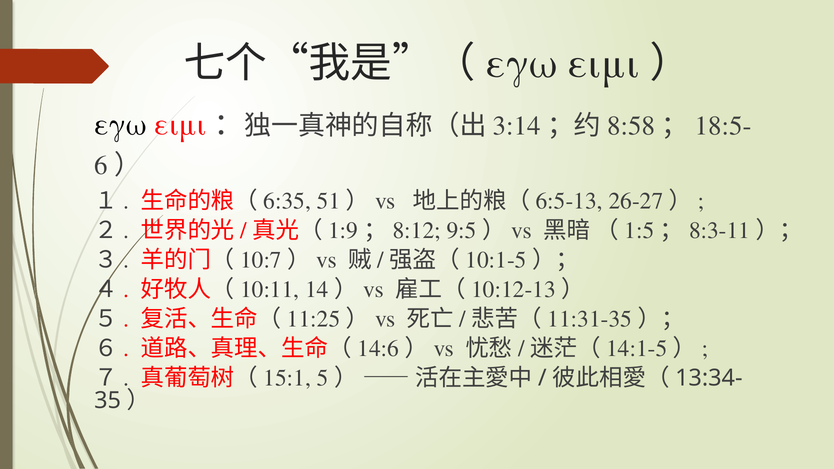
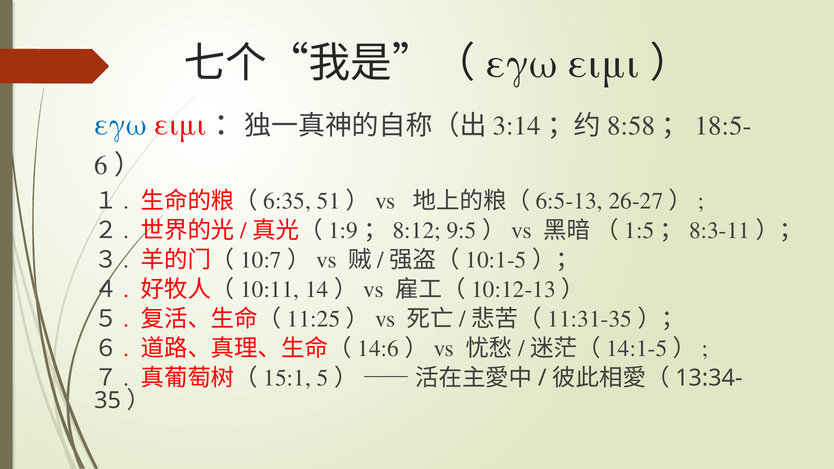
εγω colour: black -> blue
